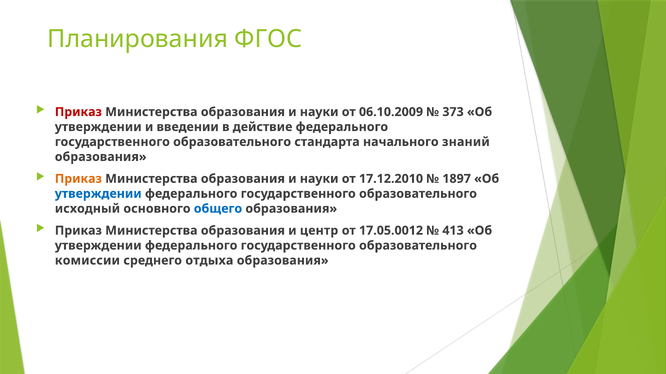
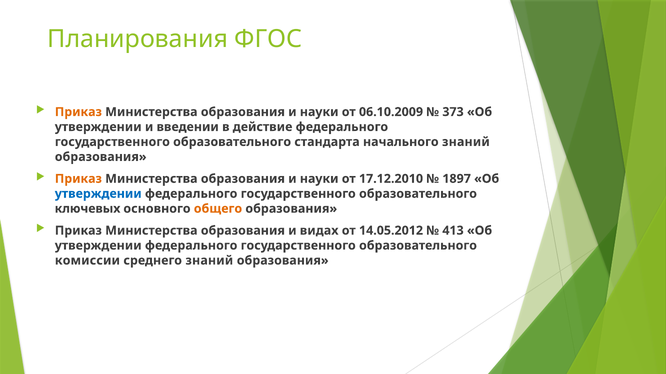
Приказ at (78, 112) colour: red -> orange
исходный: исходный -> ключевых
общего colour: blue -> orange
центр: центр -> видах
17.05.0012: 17.05.0012 -> 14.05.2012
среднего отдыха: отдыха -> знаний
